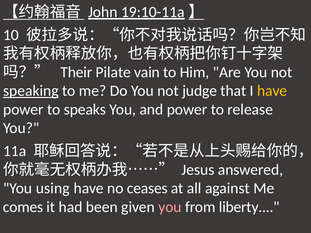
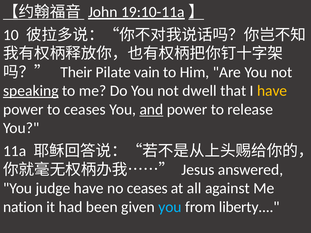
judge: judge -> dwell
to speaks: speaks -> ceases
and underline: none -> present
using: using -> judge
comes: comes -> nation
you at (170, 207) colour: pink -> light blue
